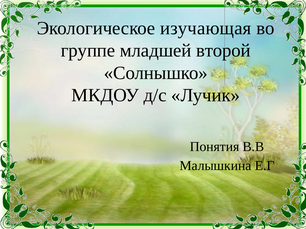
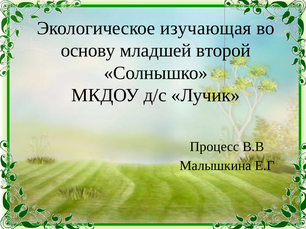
группе: группе -> основу
Понятия: Понятия -> Процесс
